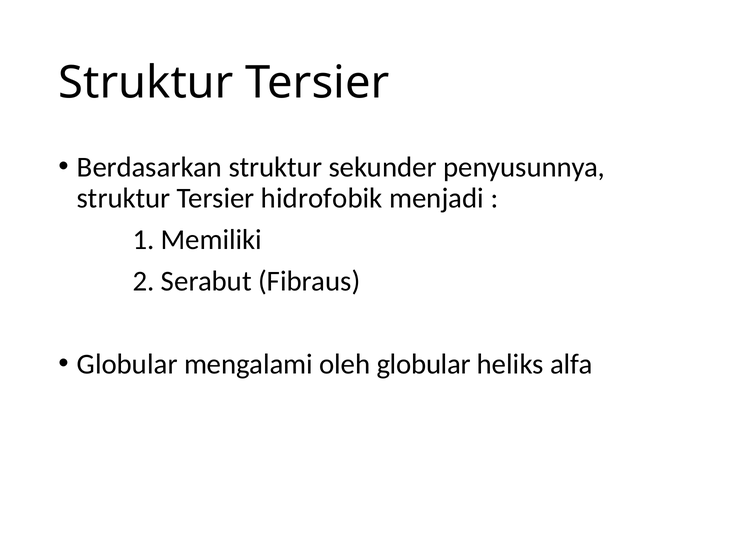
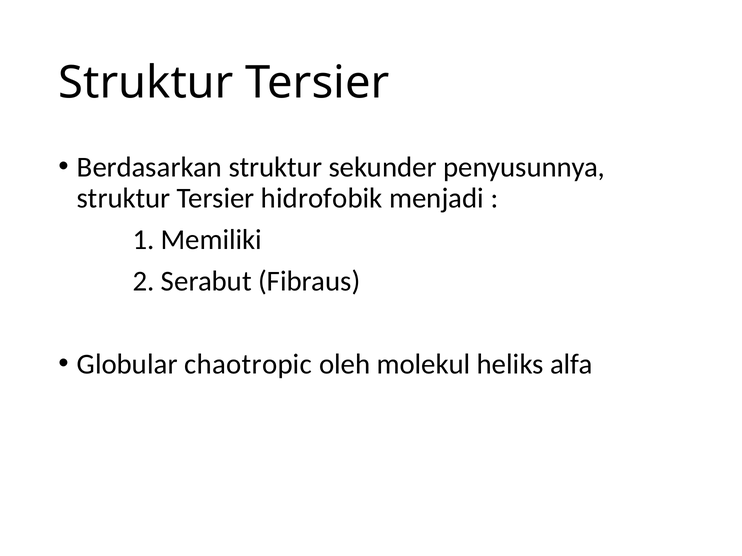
mengalami: mengalami -> chaotropic
oleh globular: globular -> molekul
